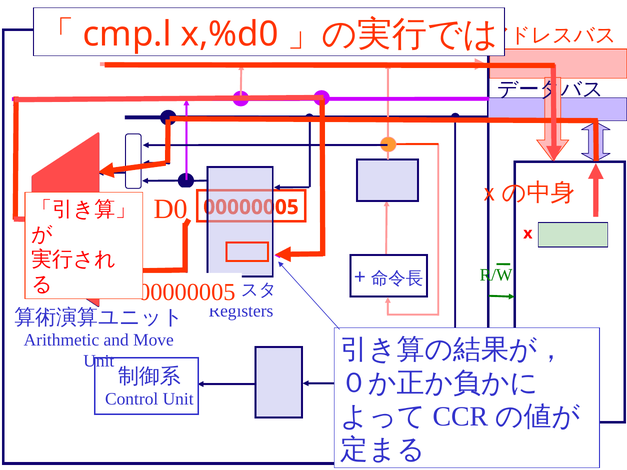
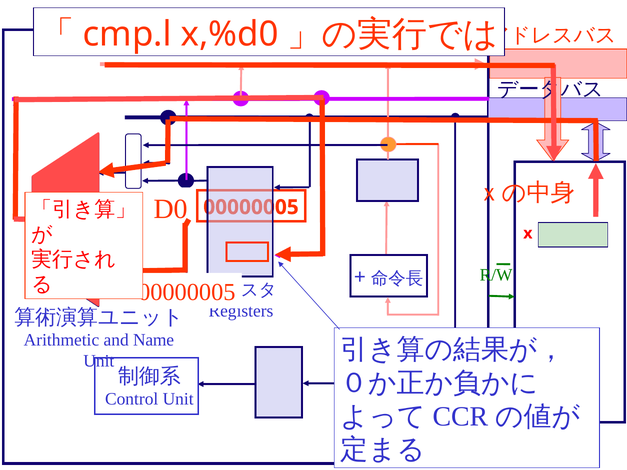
Move: Move -> Name
